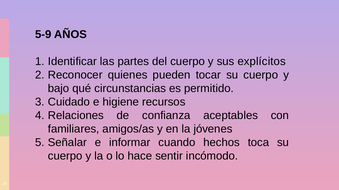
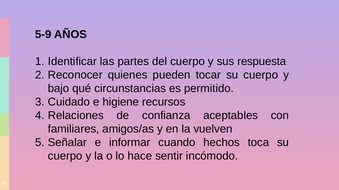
explícitos: explícitos -> respuesta
jóvenes: jóvenes -> vuelven
